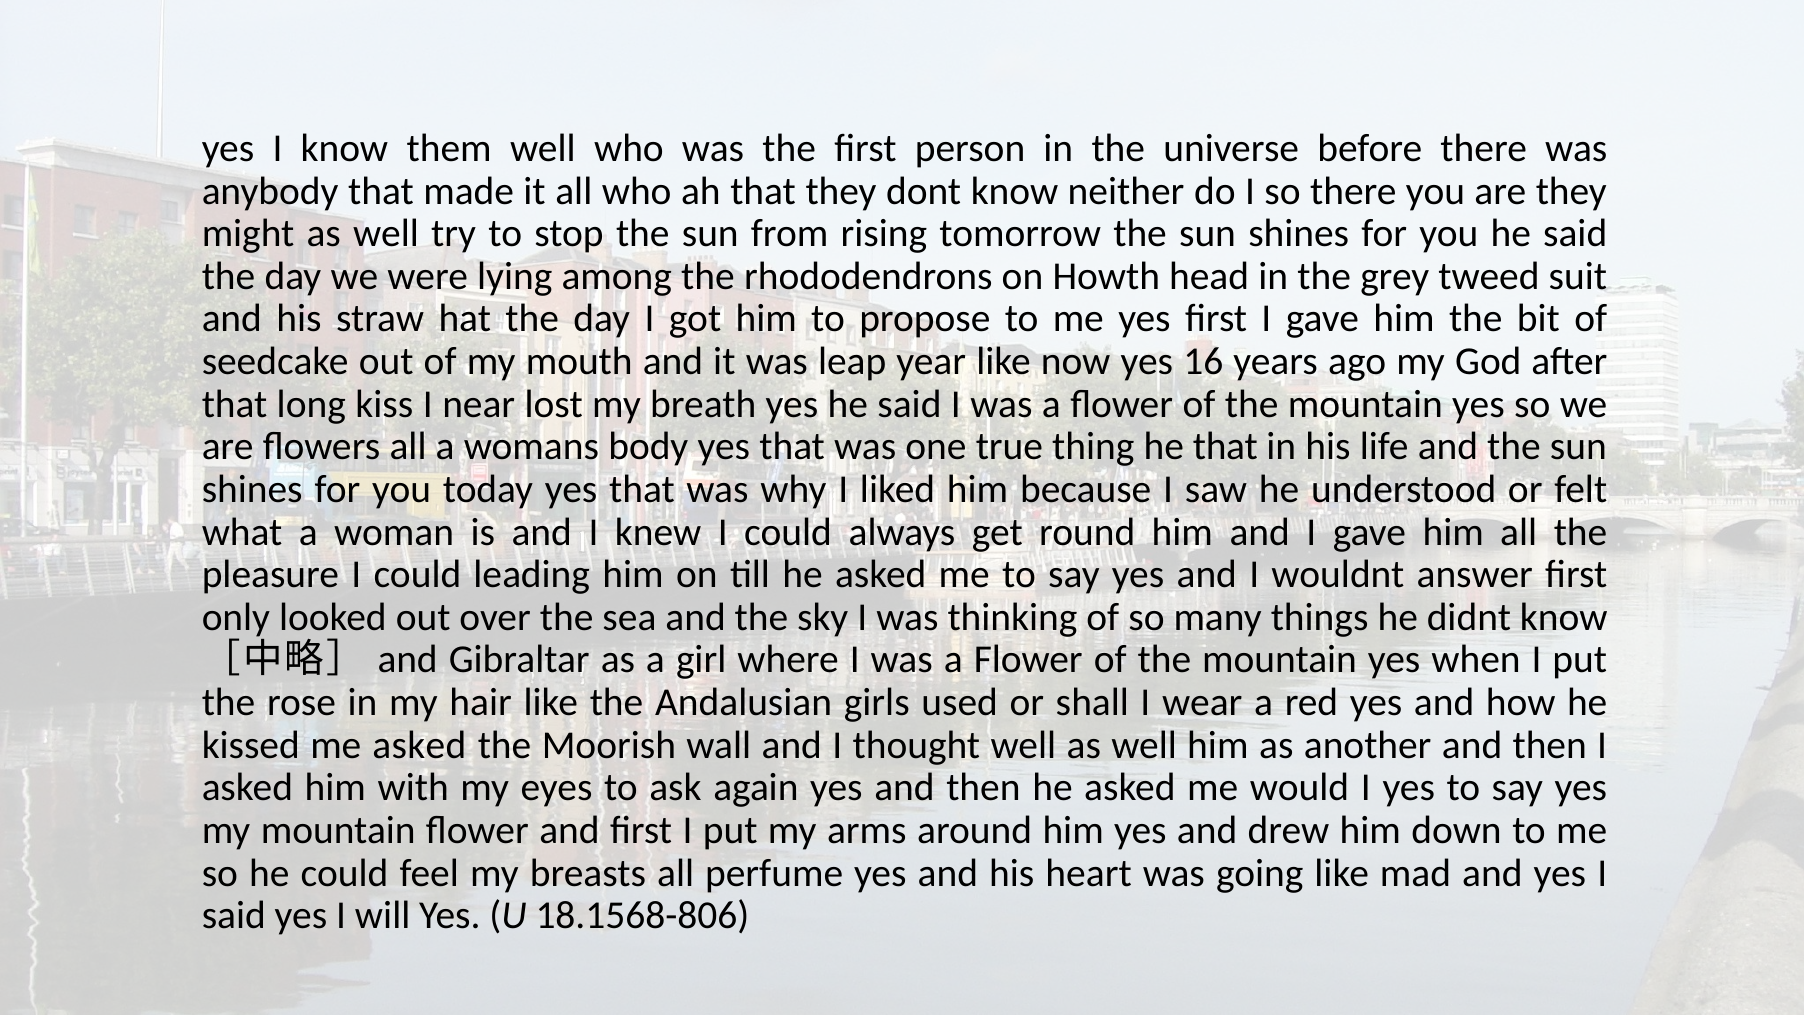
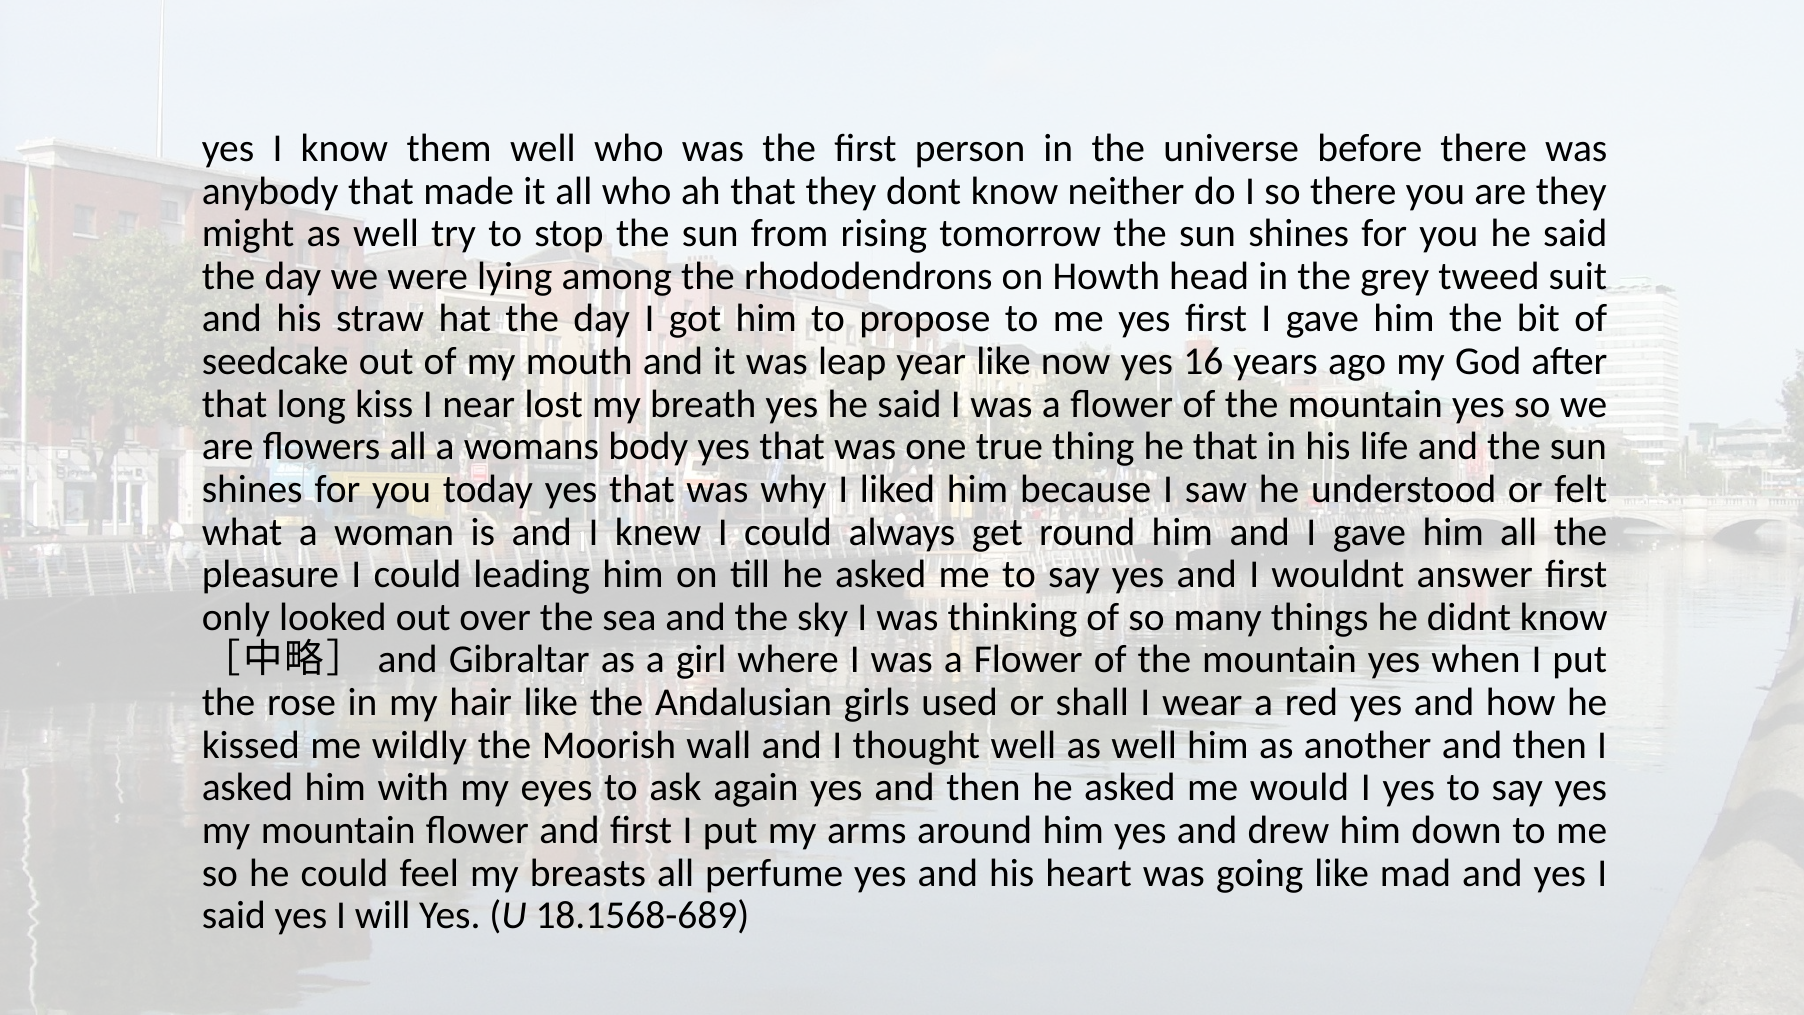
me asked: asked -> wildly
18.1568-806: 18.1568-806 -> 18.1568-689
